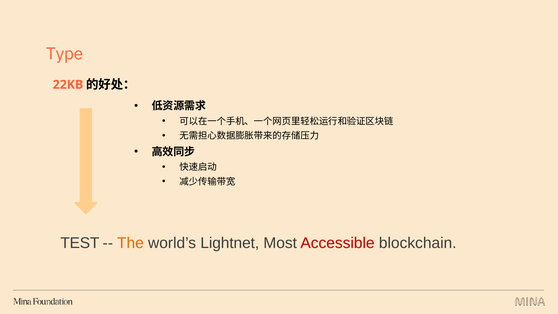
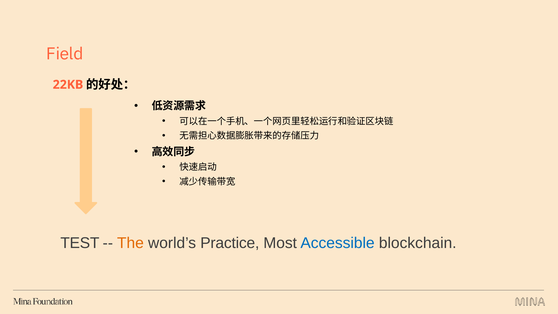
Type: Type -> Field
Lightnet: Lightnet -> Practice
Accessible colour: red -> blue
